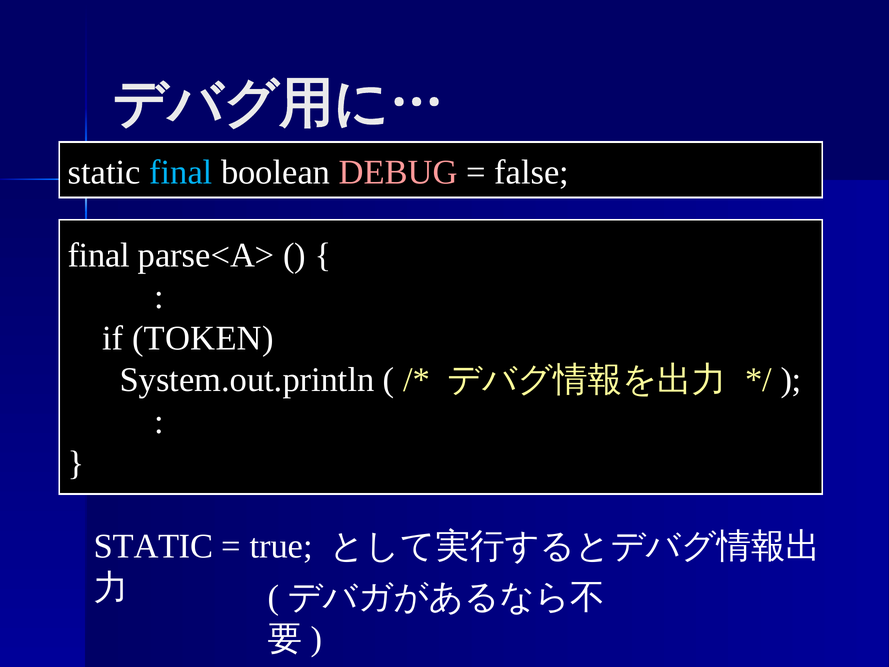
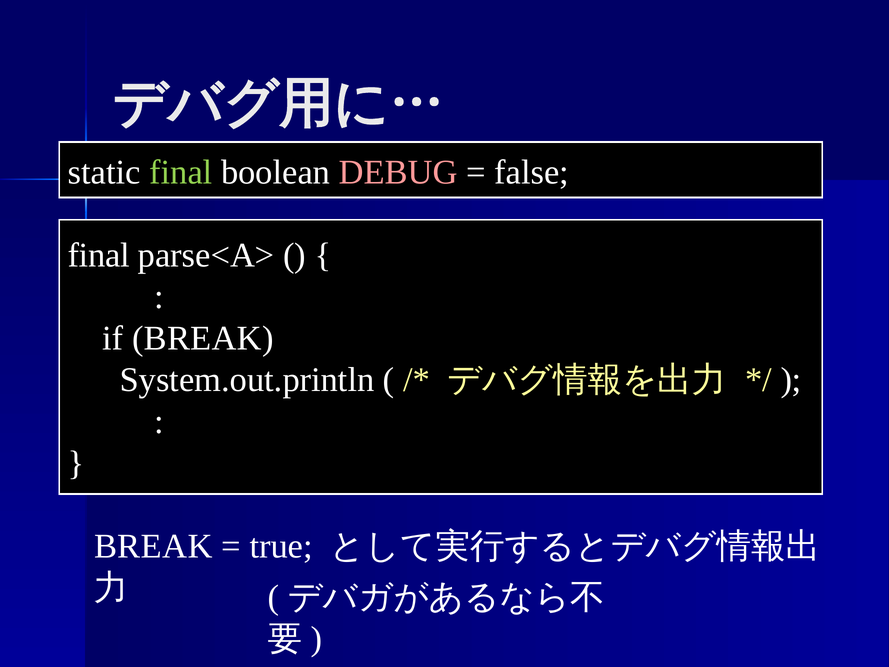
final at (181, 172) colour: light blue -> light green
if TOKEN: TOKEN -> BREAK
STATIC at (154, 546): STATIC -> BREAK
